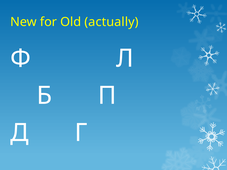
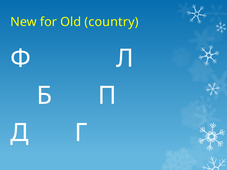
actually: actually -> country
